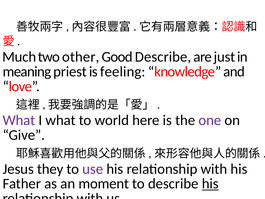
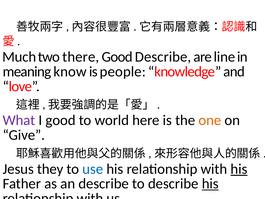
other: other -> there
just: just -> line
priest: priest -> know
feeling: feeling -> people
I what: what -> good
one colour: purple -> orange
use colour: purple -> blue
his at (239, 169) underline: none -> present
an moment: moment -> describe
